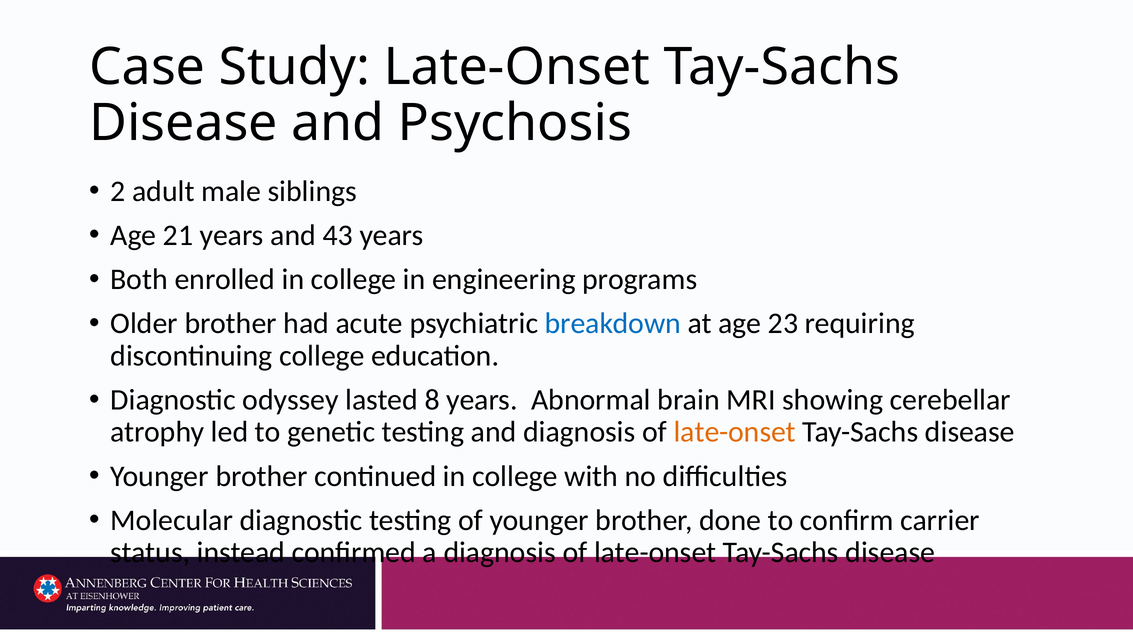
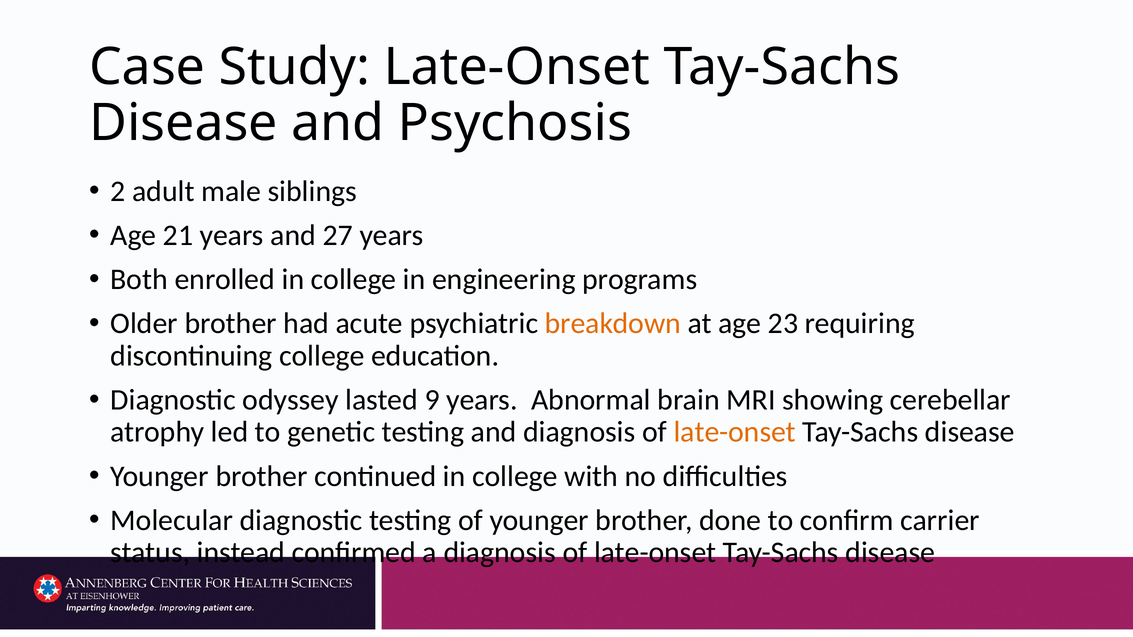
43: 43 -> 27
breakdown colour: blue -> orange
8: 8 -> 9
